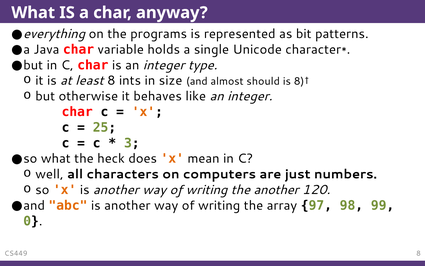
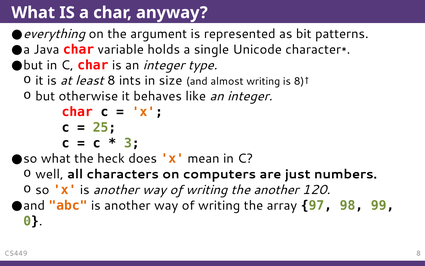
programs: programs -> argument
almost should: should -> writing
